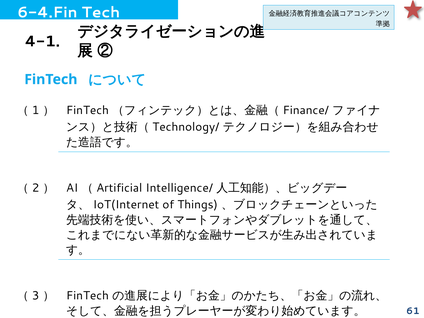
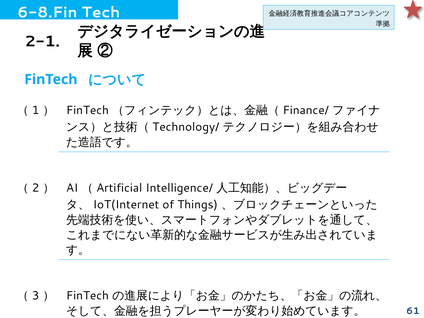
6-4.Fin: 6-4.Fin -> 6-8.Fin
4-1: 4-1 -> 2-1
